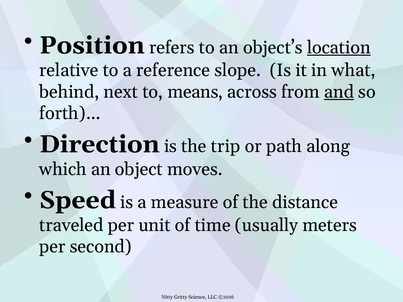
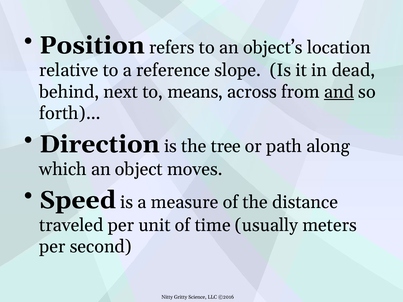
location underline: present -> none
what: what -> dead
trip: trip -> tree
